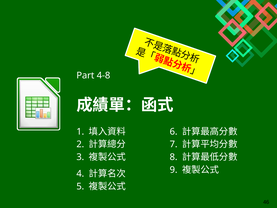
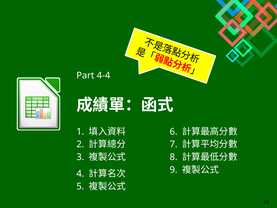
4-8: 4-8 -> 4-4
